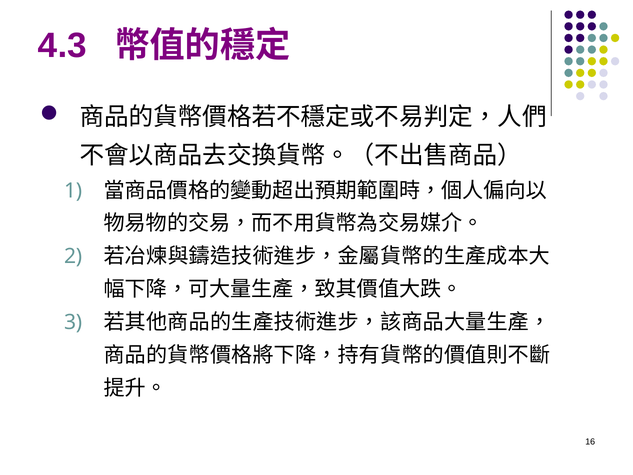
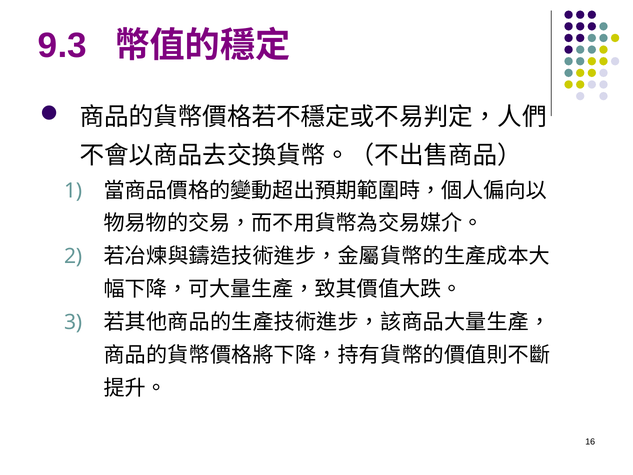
4.3: 4.3 -> 9.3
